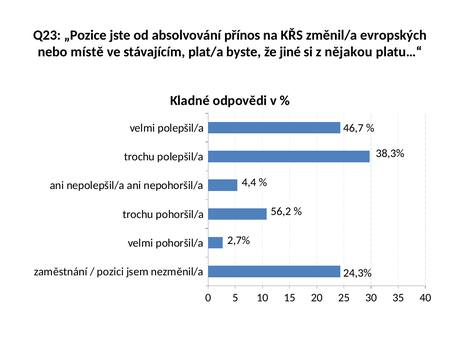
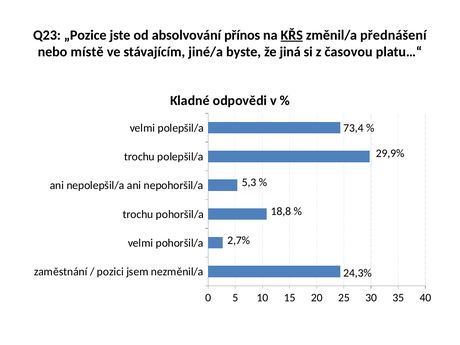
KŘS underline: none -> present
evropských: evropských -> přednášení
plat/a: plat/a -> jiné/a
jiné: jiné -> jiná
nějakou: nějakou -> časovou
46,7: 46,7 -> 73,4
38,3%: 38,3% -> 29,9%
4,4: 4,4 -> 5,3
56,2: 56,2 -> 18,8
